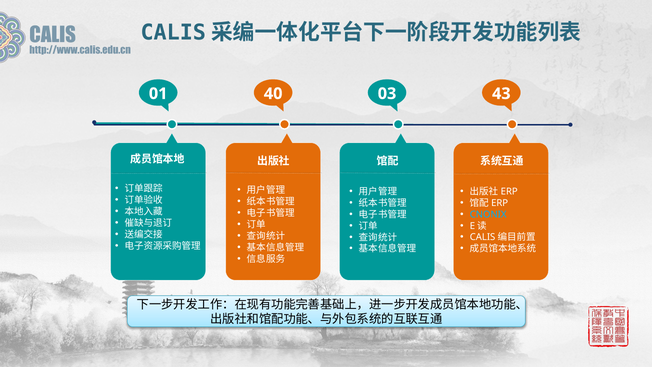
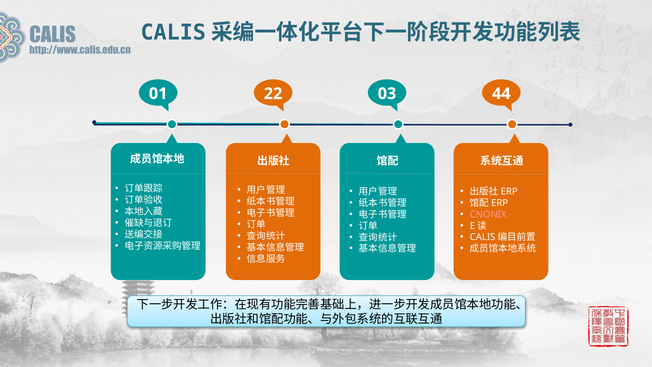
40: 40 -> 22
43: 43 -> 44
CNONIX colour: light blue -> pink
